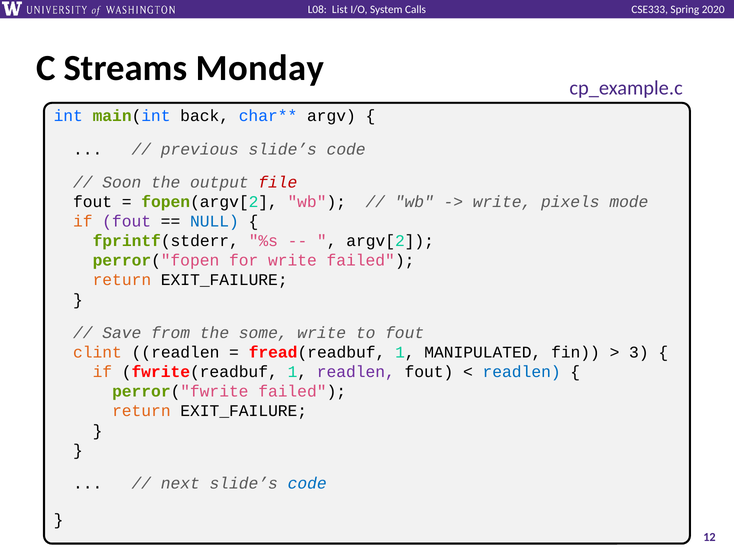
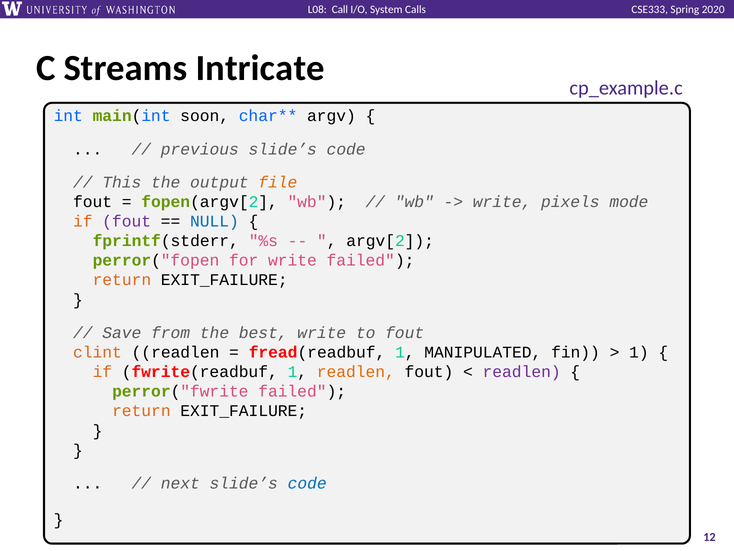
List: List -> Call
Monday: Monday -> Intricate
back: back -> soon
Soon: Soon -> This
file colour: red -> orange
some: some -> best
3 at (639, 352): 3 -> 1
readlen at (356, 372) colour: purple -> orange
readlen at (522, 372) colour: blue -> purple
